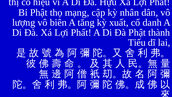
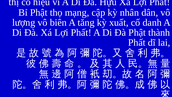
Tiếu at (137, 42): Tiếu -> Phất
